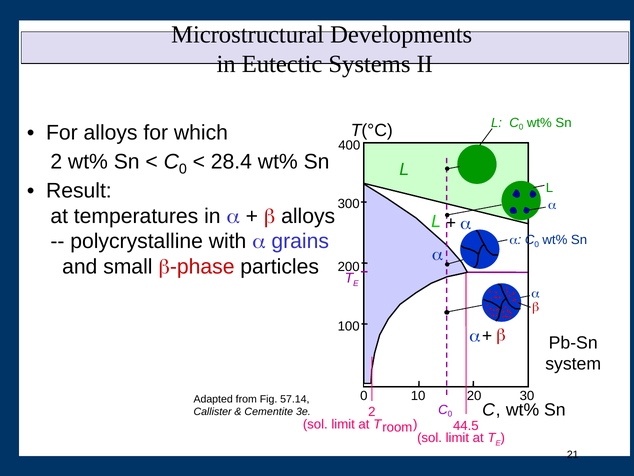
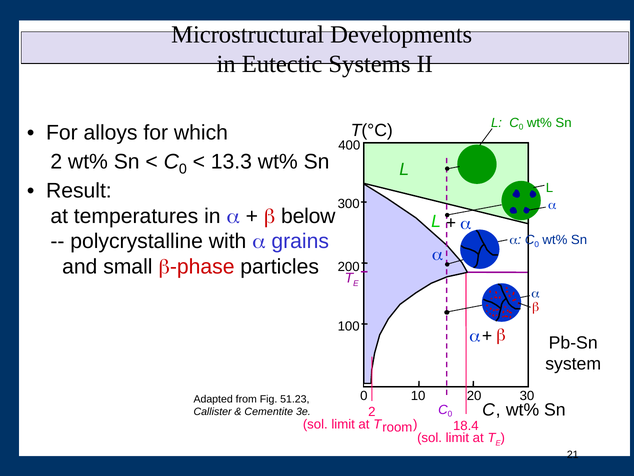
28.4: 28.4 -> 13.3
b alloys: alloys -> below
57.14: 57.14 -> 51.23
44.5: 44.5 -> 18.4
